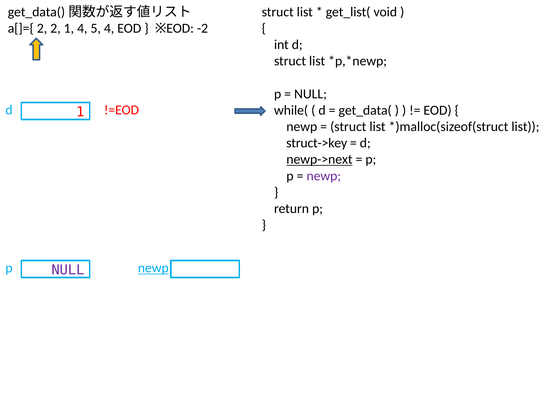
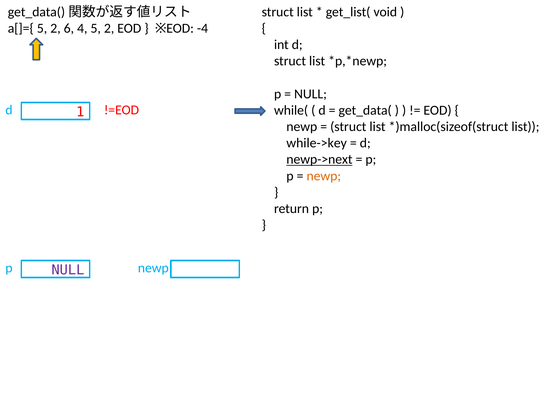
a[]={ 2: 2 -> 5
2 1: 1 -> 6
4 5 4: 4 -> 2
-2: -2 -> -4
struct->key: struct->key -> while->key
newp at (324, 176) colour: purple -> orange
newp at (153, 268) underline: present -> none
